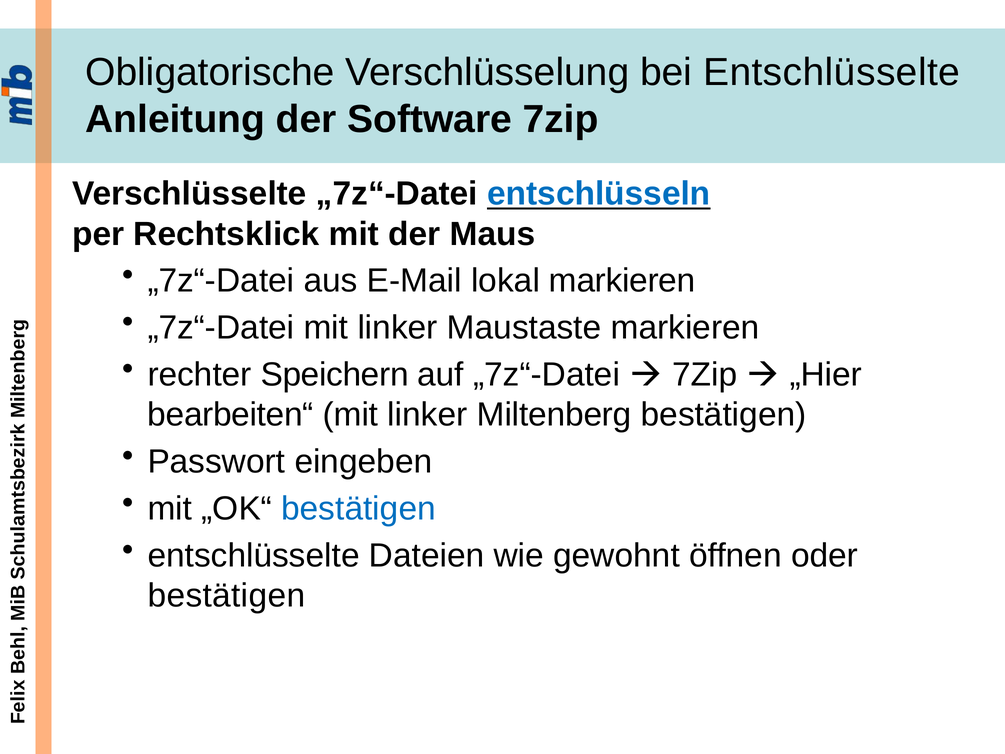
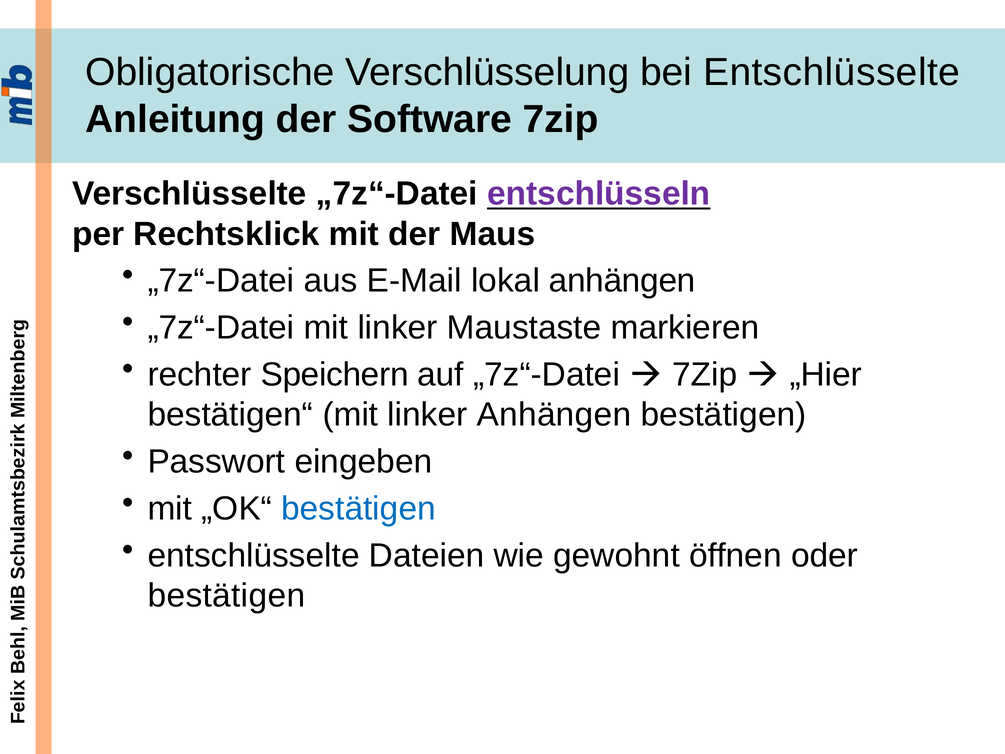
entschlüsseln colour: blue -> purple
lokal markieren: markieren -> anhängen
bearbeiten“: bearbeiten“ -> bestätigen“
linker Miltenberg: Miltenberg -> Anhängen
